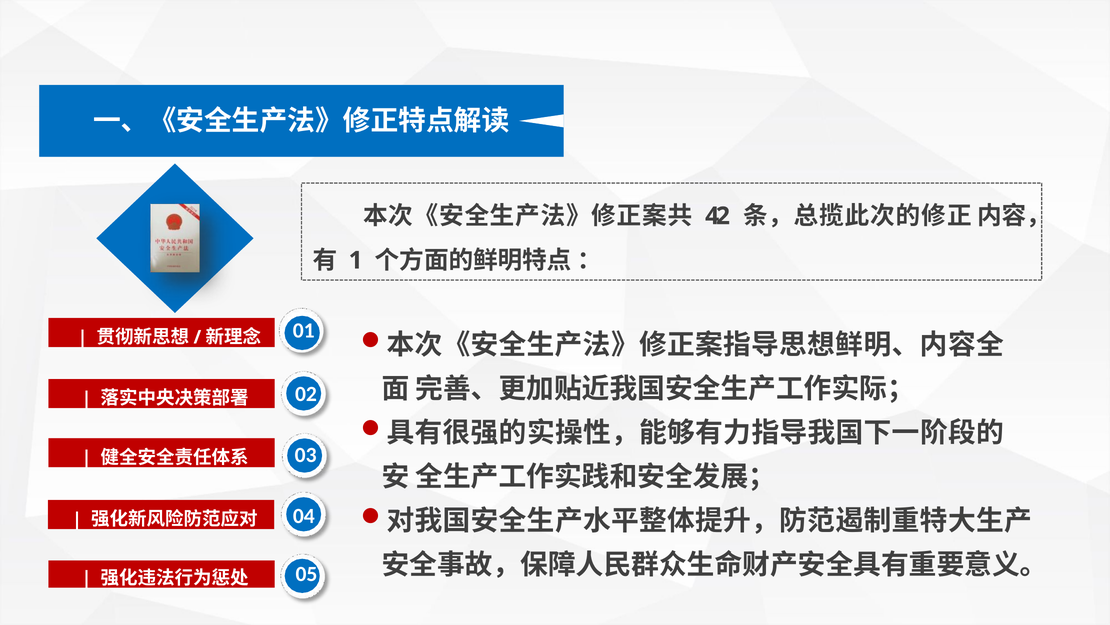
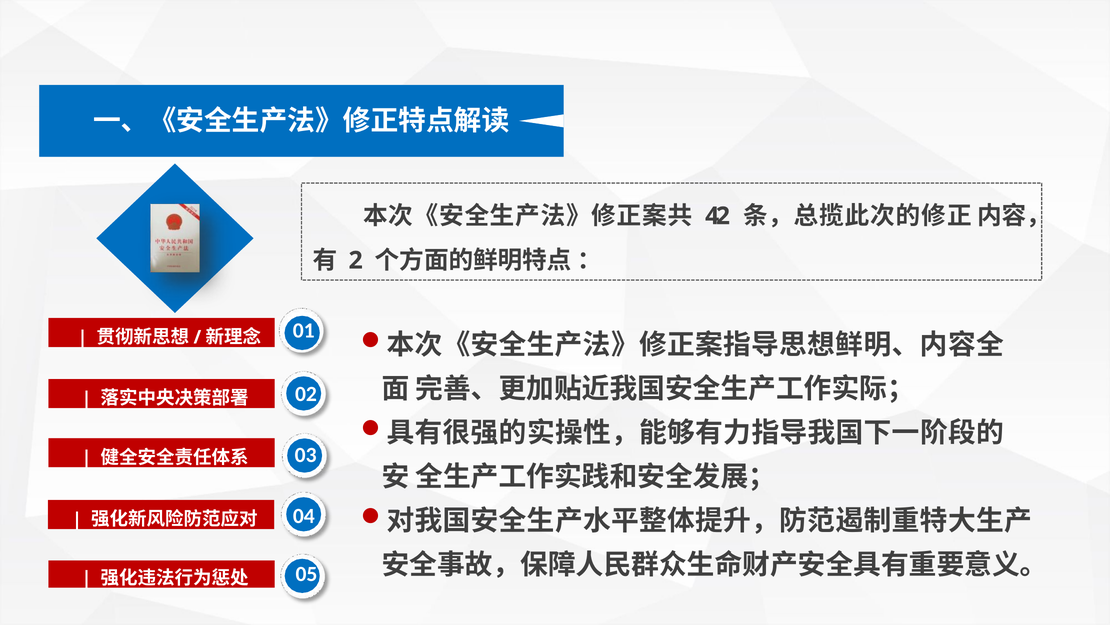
1: 1 -> 2
